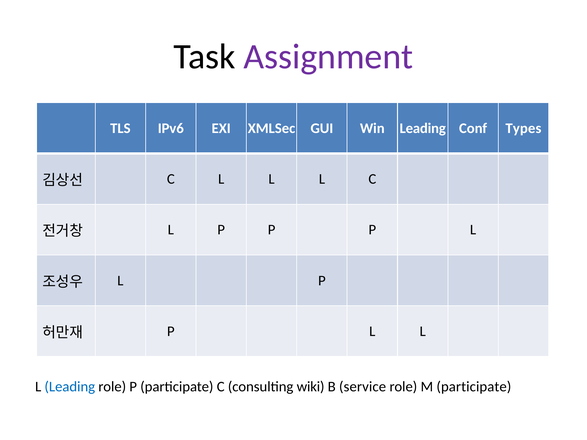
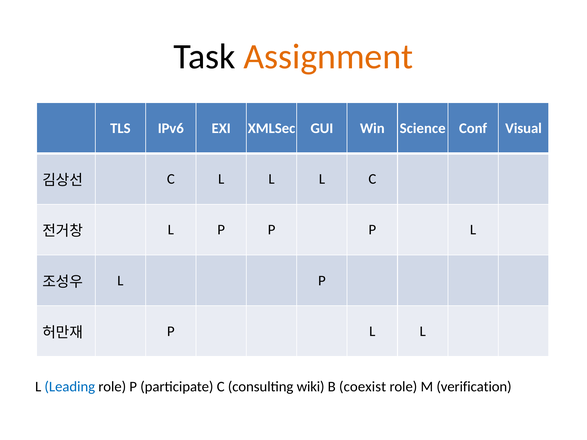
Assignment colour: purple -> orange
Win Leading: Leading -> Science
Types: Types -> Visual
service: service -> coexist
M participate: participate -> verification
